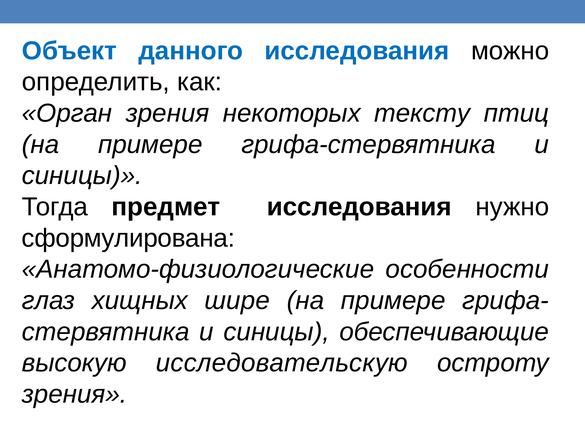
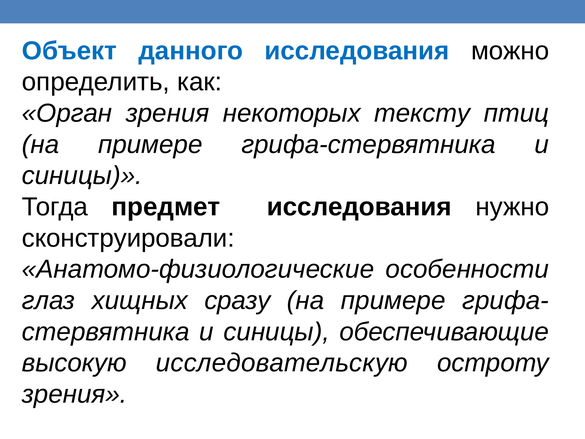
сформулирована: сформулирована -> сконструировали
шире: шире -> сразу
